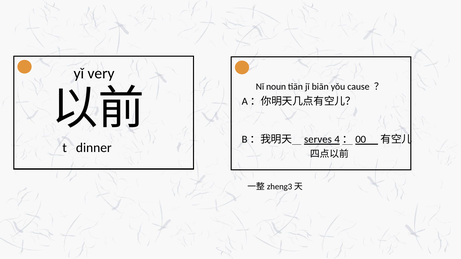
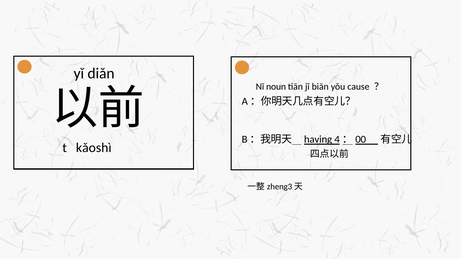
very: very -> diǎn
serves: serves -> having
dinner: dinner -> kǎoshì
